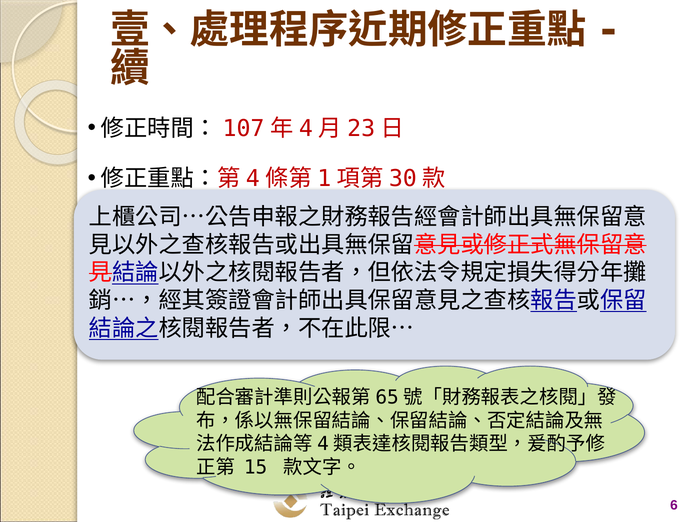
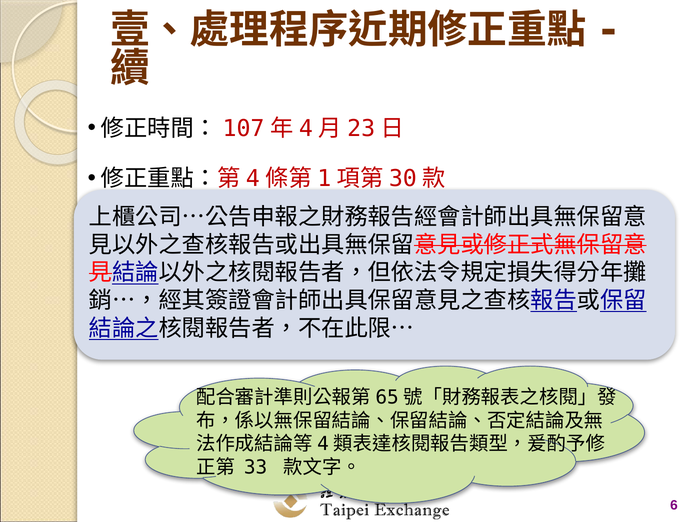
15: 15 -> 33
